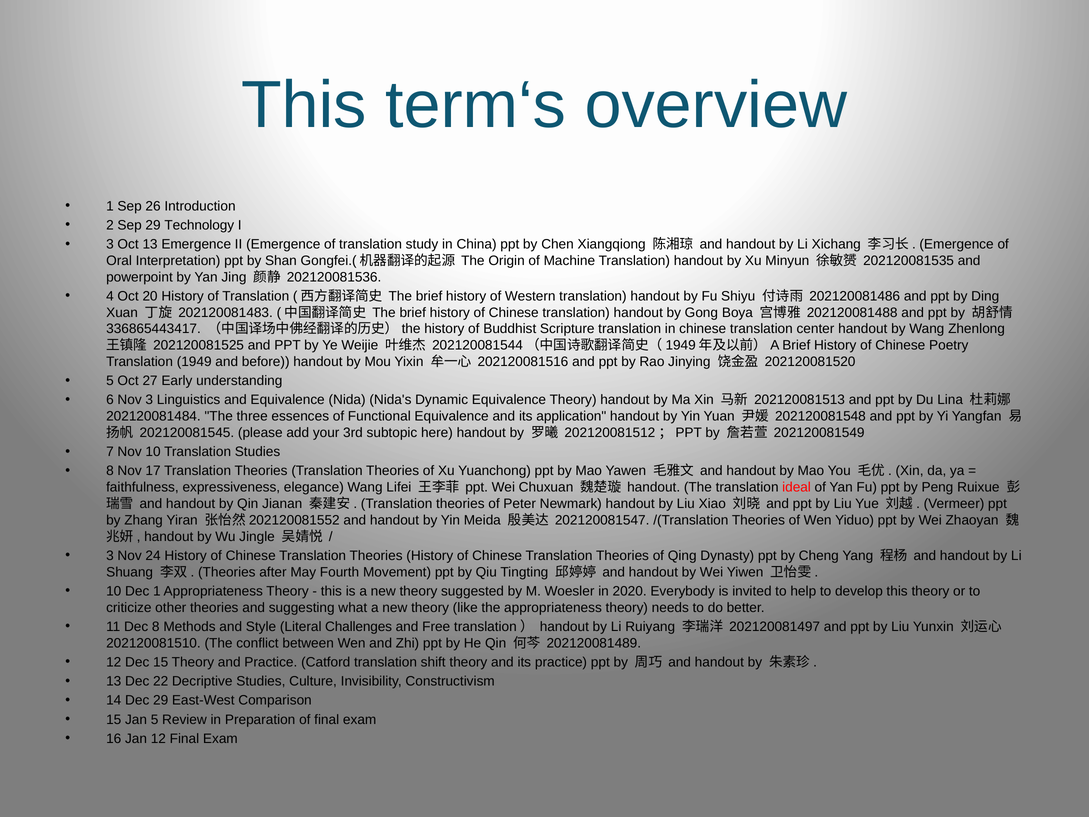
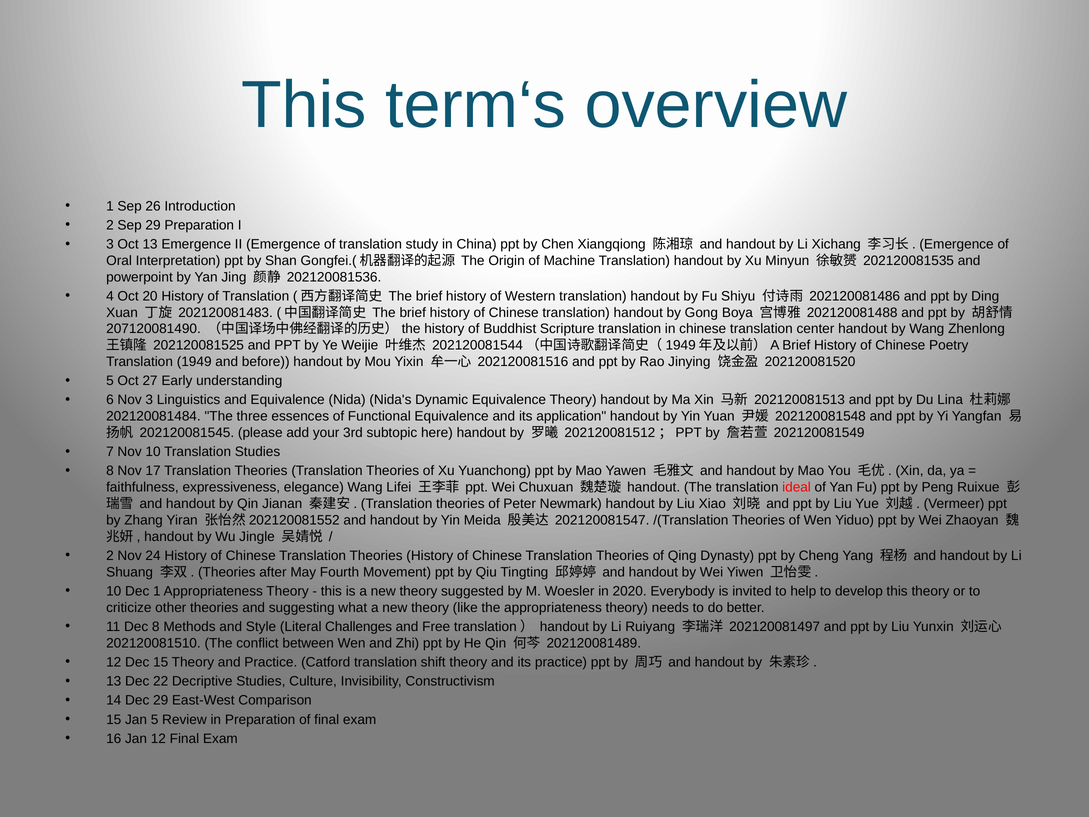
29 Technology: Technology -> Preparation
336865443417: 336865443417 -> 207120081490
3 at (110, 555): 3 -> 2
